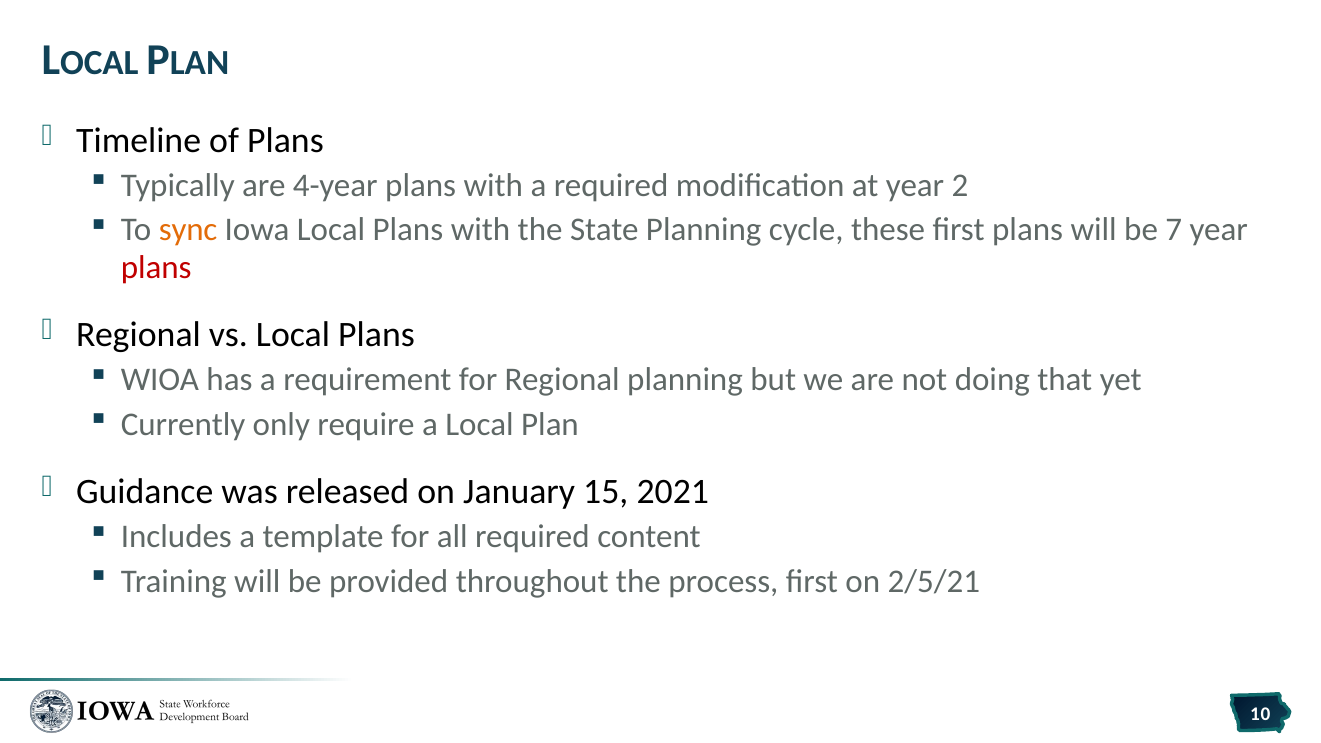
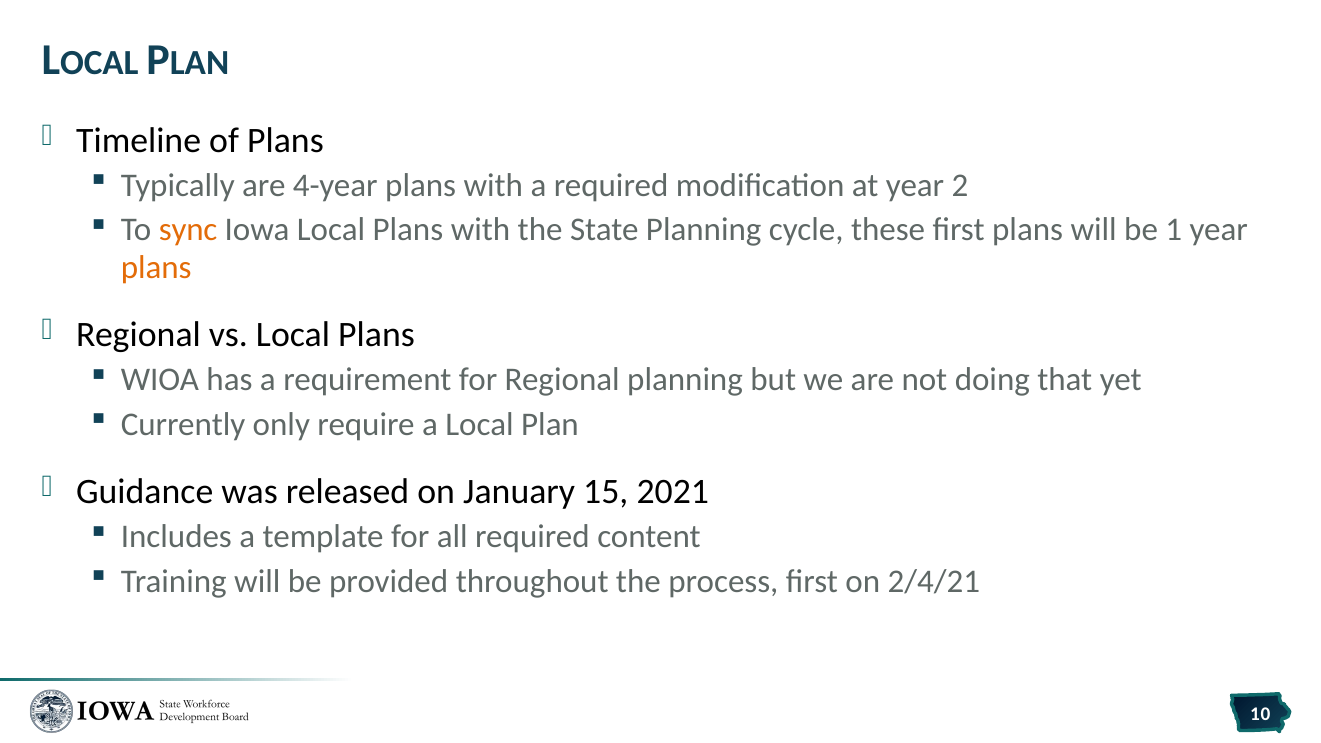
7: 7 -> 1
plans at (156, 268) colour: red -> orange
2/5/21: 2/5/21 -> 2/4/21
